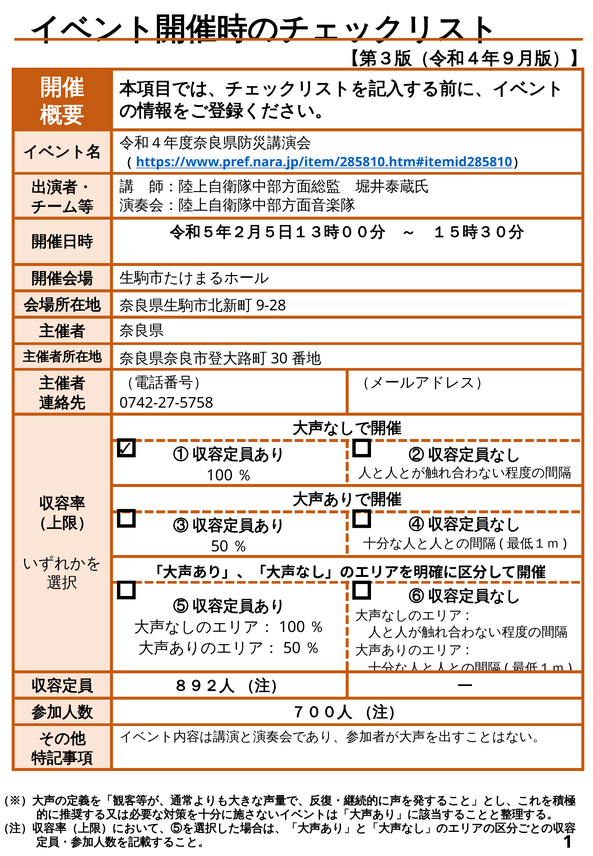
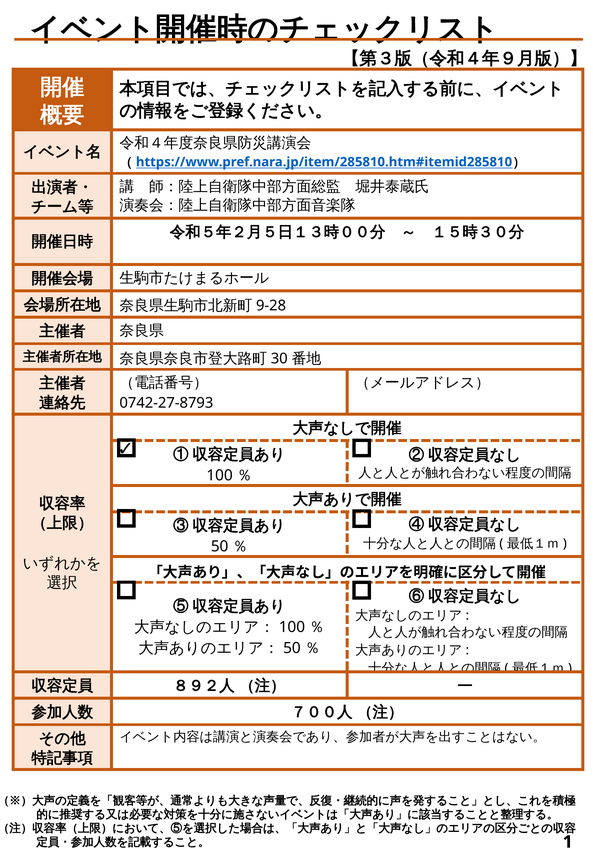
0742-27-5758: 0742-27-5758 -> 0742-27-8793
